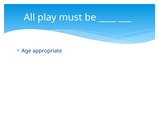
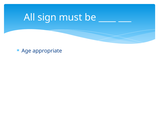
play: play -> sign
